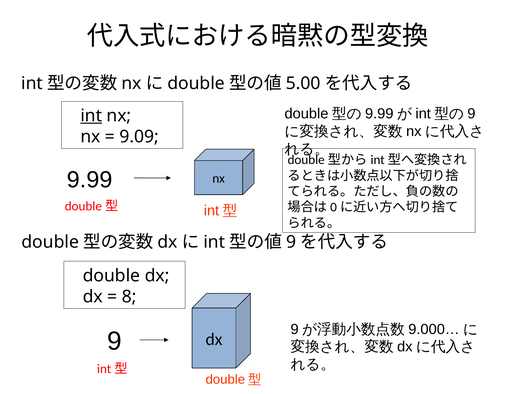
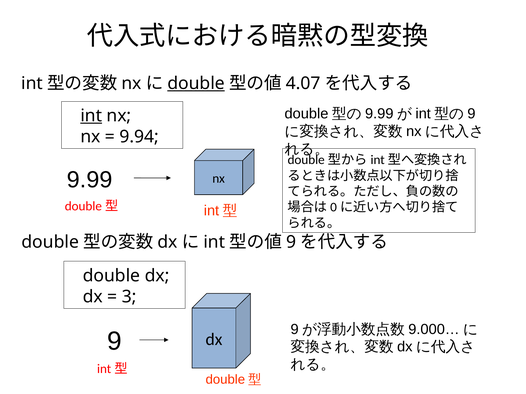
double at (196, 83) underline: none -> present
5.00: 5.00 -> 4.07
9.09: 9.09 -> 9.94
8: 8 -> 3
